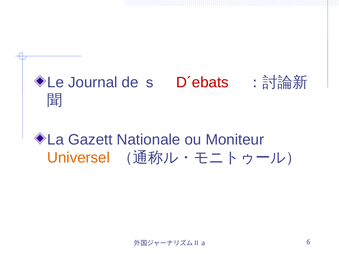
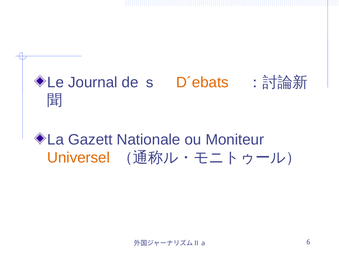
D´ebats colour: red -> orange
